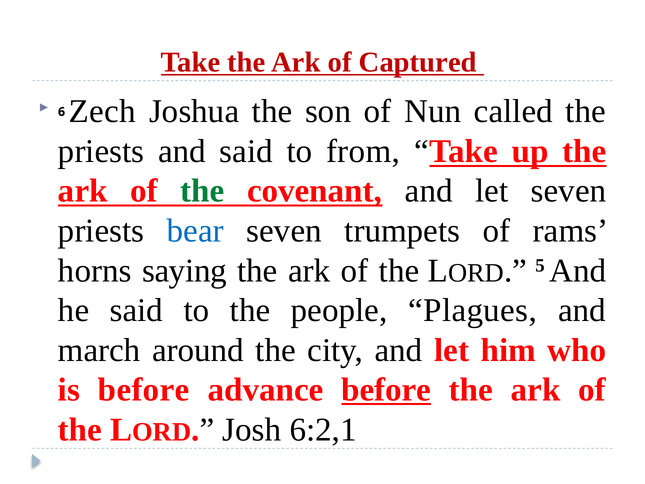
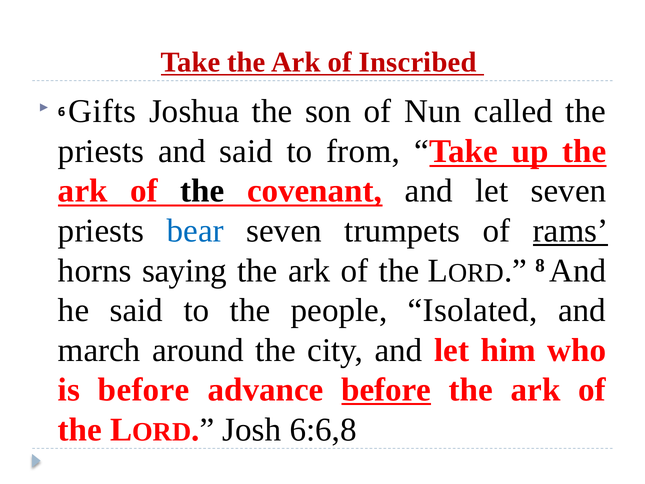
Captured: Captured -> Inscribed
Zech: Zech -> Gifts
the at (202, 191) colour: green -> black
rams underline: none -> present
5: 5 -> 8
Plagues: Plagues -> Isolated
6:2,1: 6:2,1 -> 6:6,8
